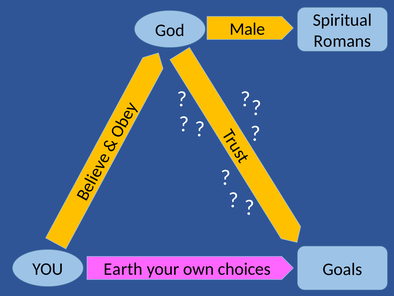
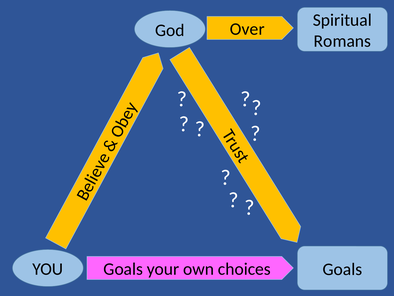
Male: Male -> Over
Earth at (123, 269): Earth -> Goals
